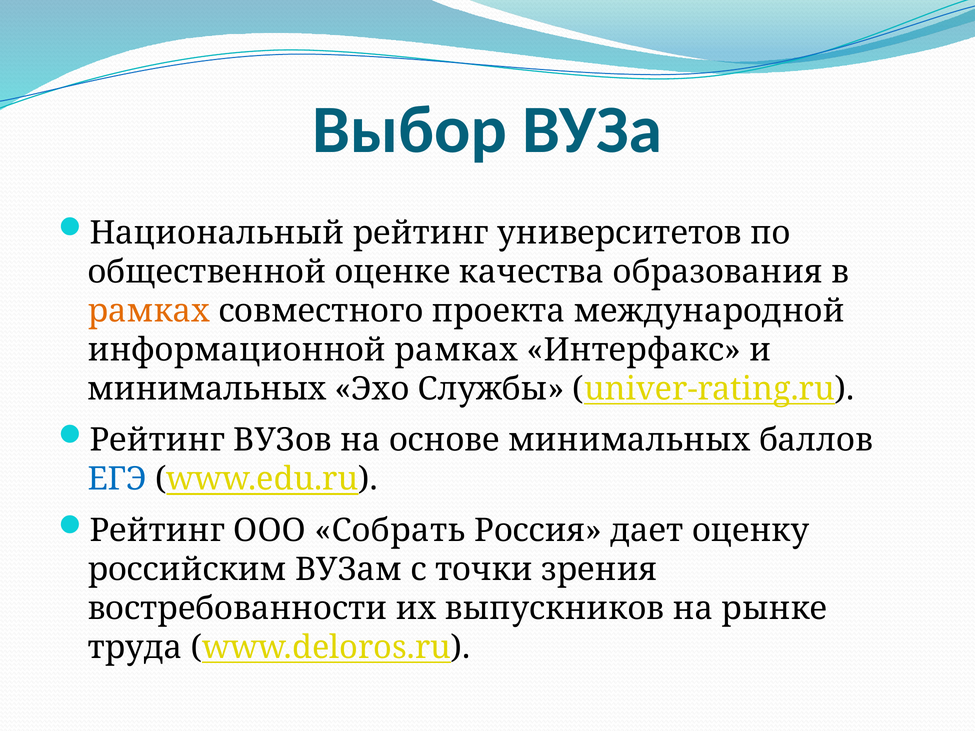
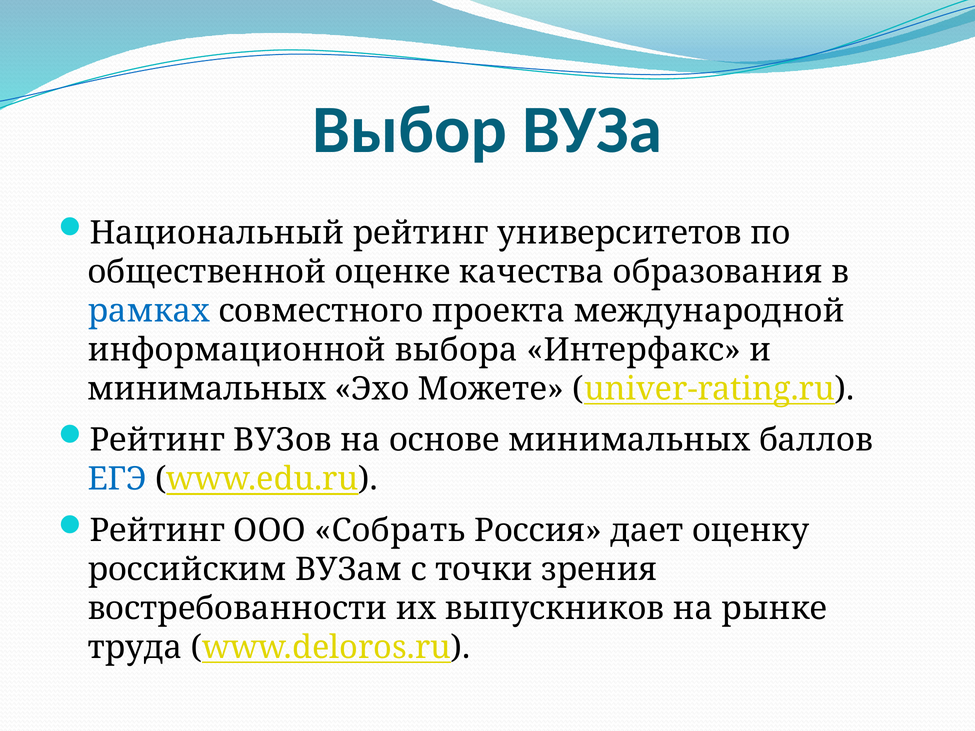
рамках at (149, 311) colour: orange -> blue
информационной рамках: рамках -> выбора
Службы: Службы -> Можете
